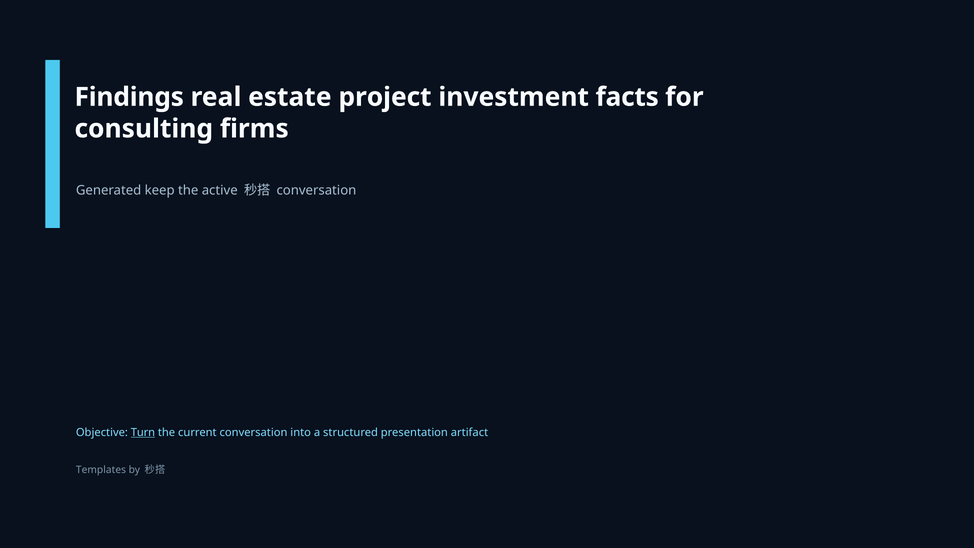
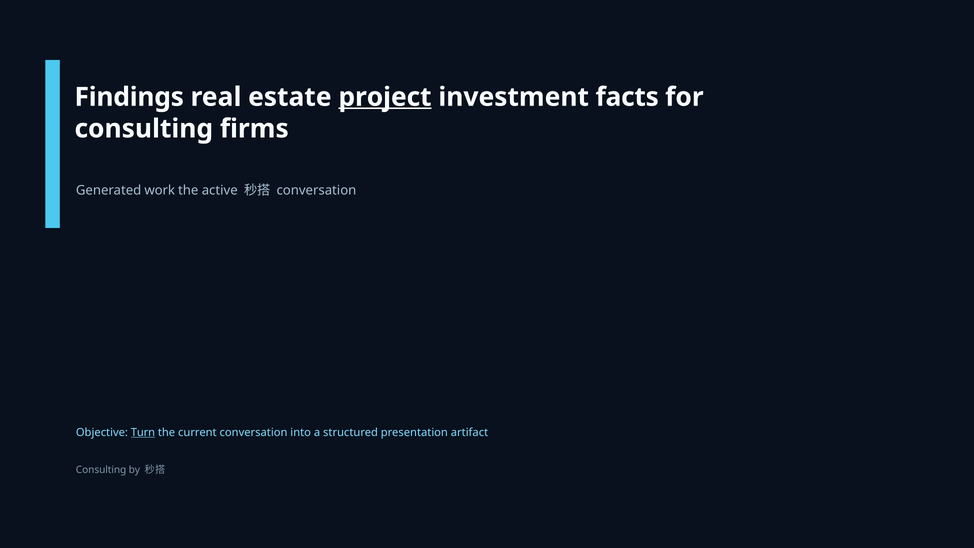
project underline: none -> present
keep: keep -> work
Templates at (101, 470): Templates -> Consulting
